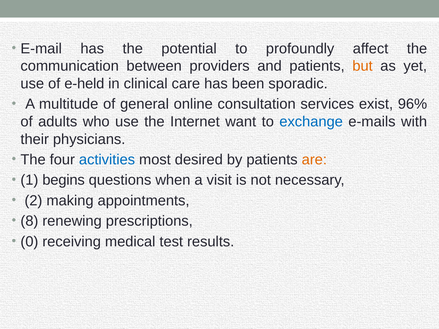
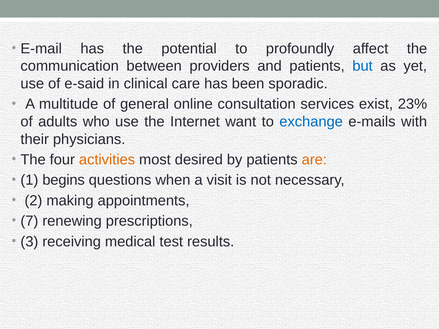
but colour: orange -> blue
e-held: e-held -> e-said
96%: 96% -> 23%
activities colour: blue -> orange
8: 8 -> 7
0: 0 -> 3
